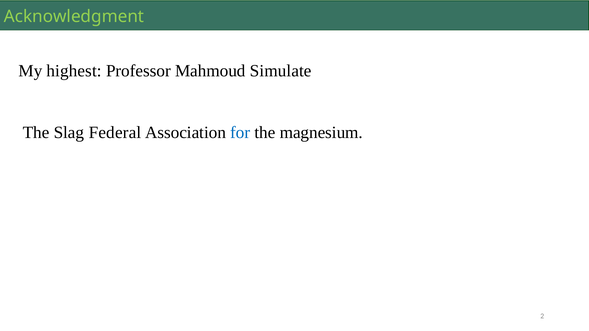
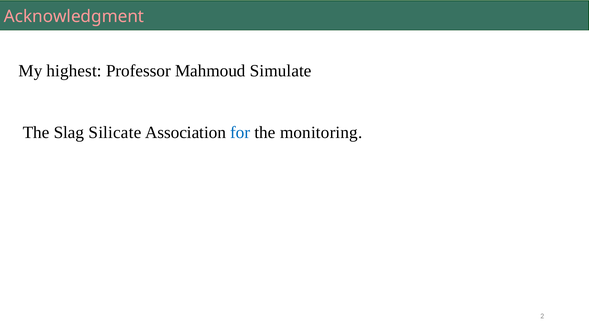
Acknowledgment colour: light green -> pink
Federal: Federal -> Silicate
magnesium: magnesium -> monitoring
